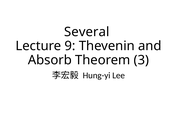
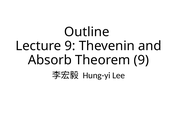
Several: Several -> Outline
Theorem 3: 3 -> 9
